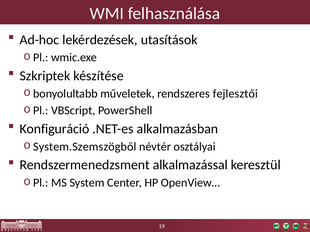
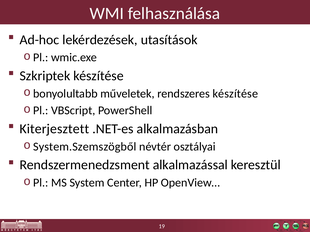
rendszeres fejlesztői: fejlesztői -> készítése
Konfiguráció: Konfiguráció -> Kiterjesztett
